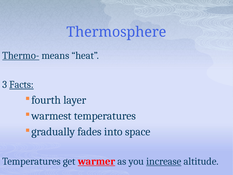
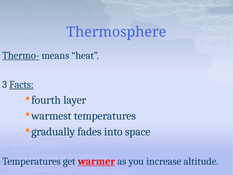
increase underline: present -> none
